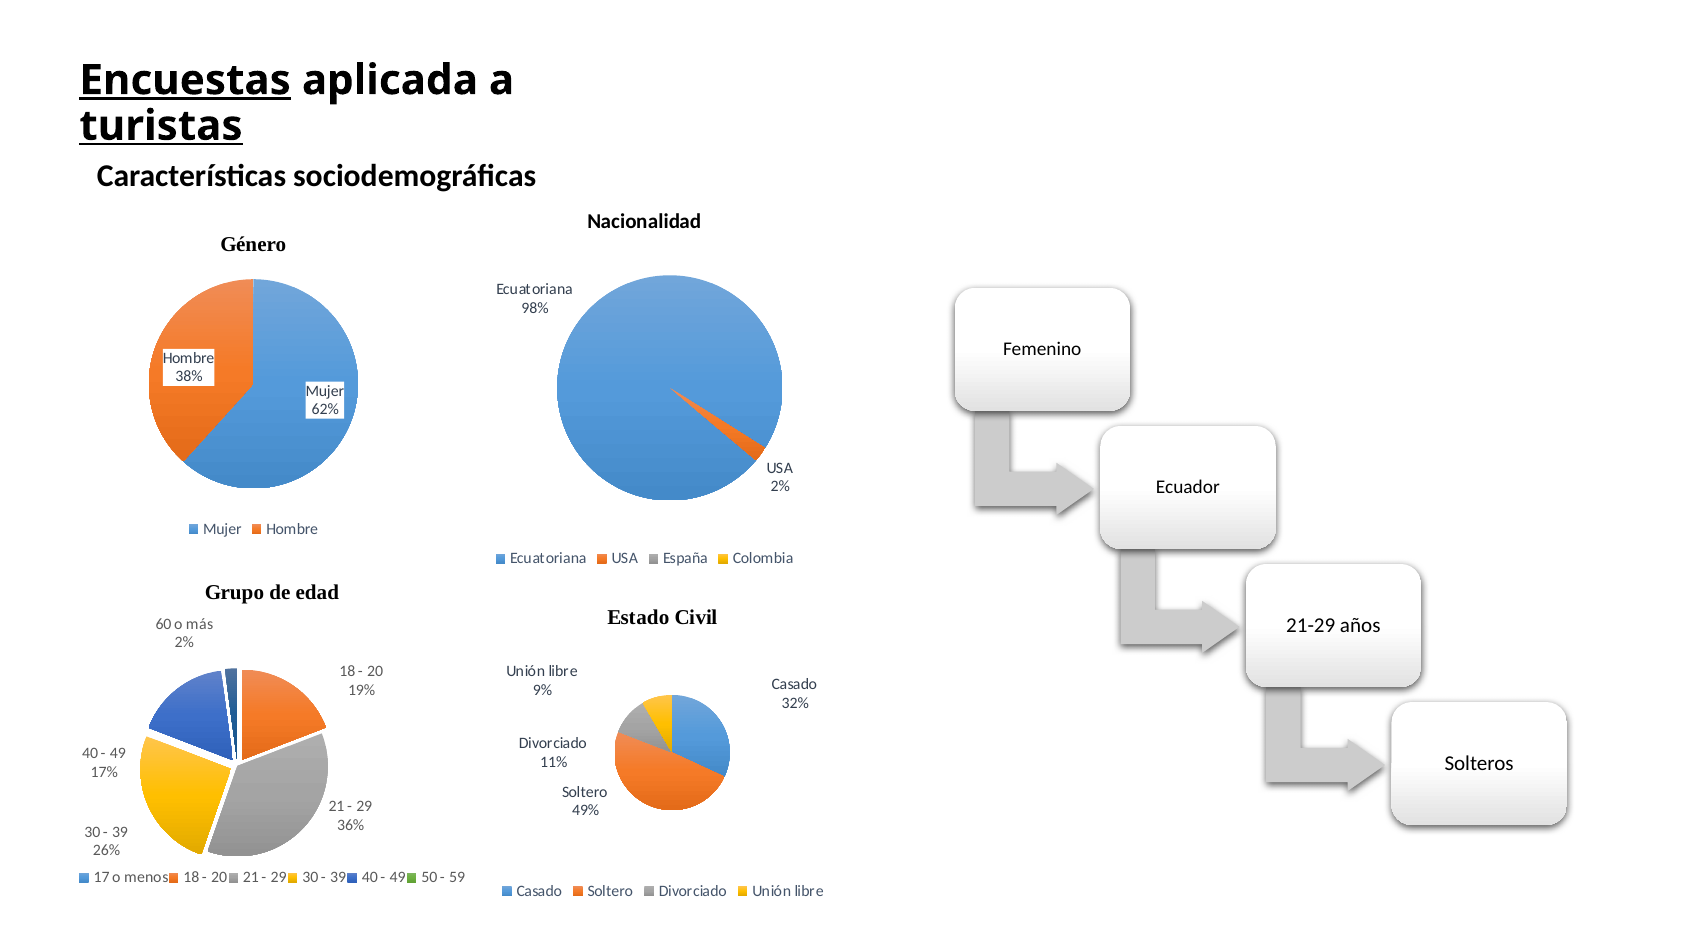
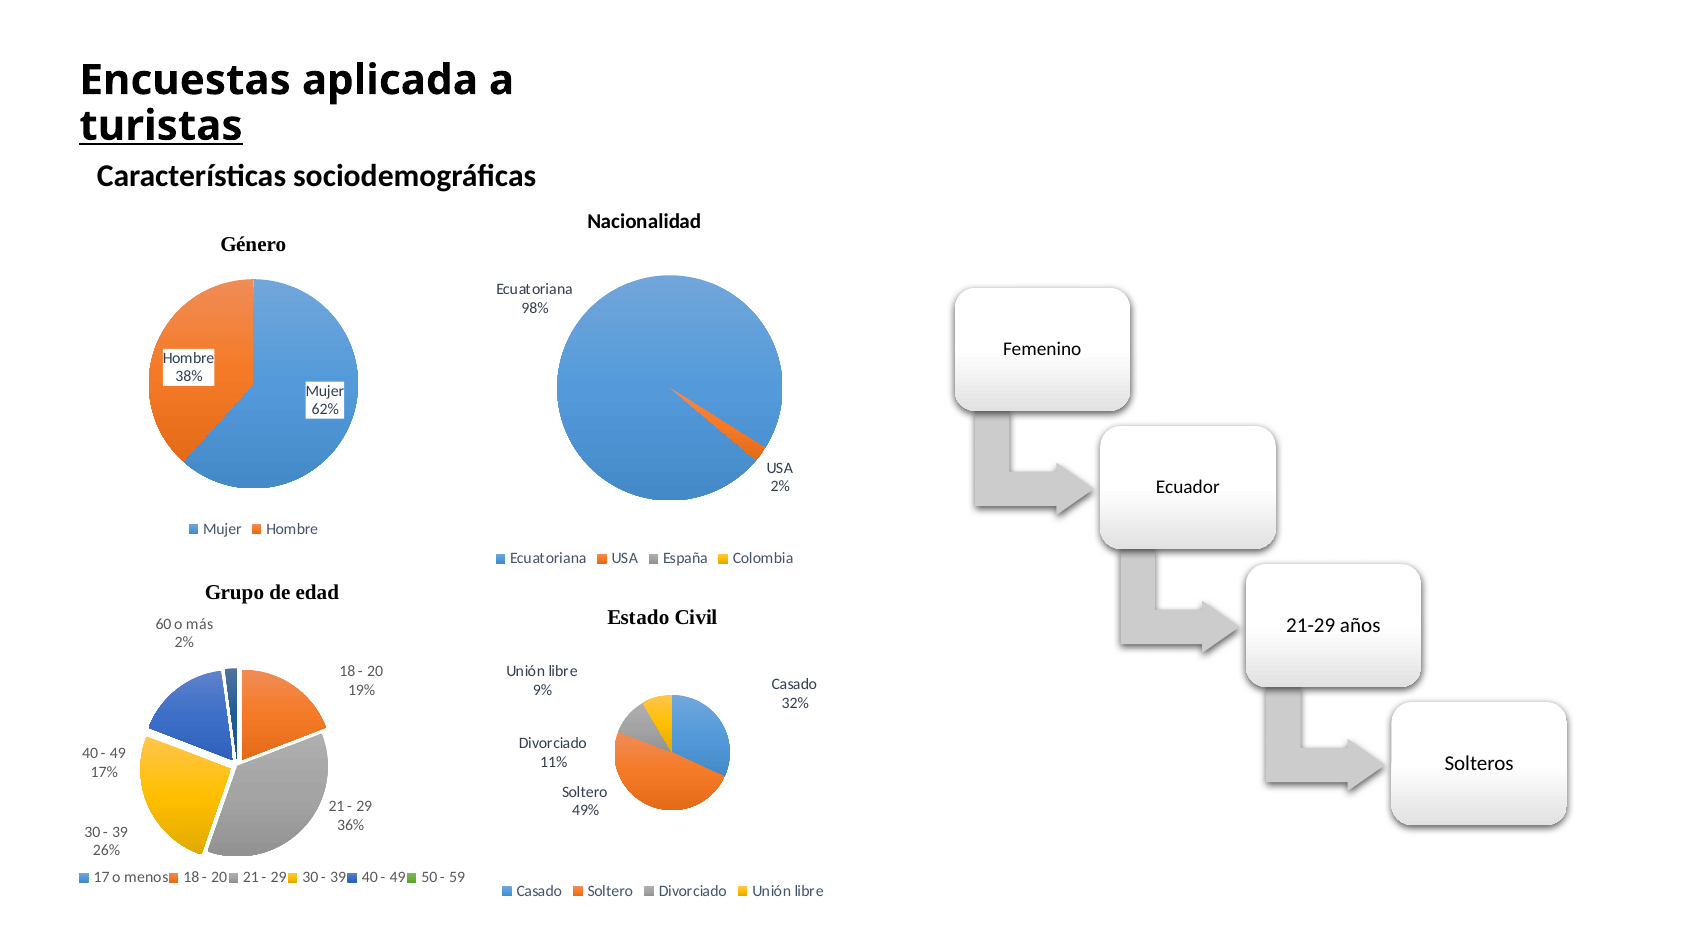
Encuestas underline: present -> none
